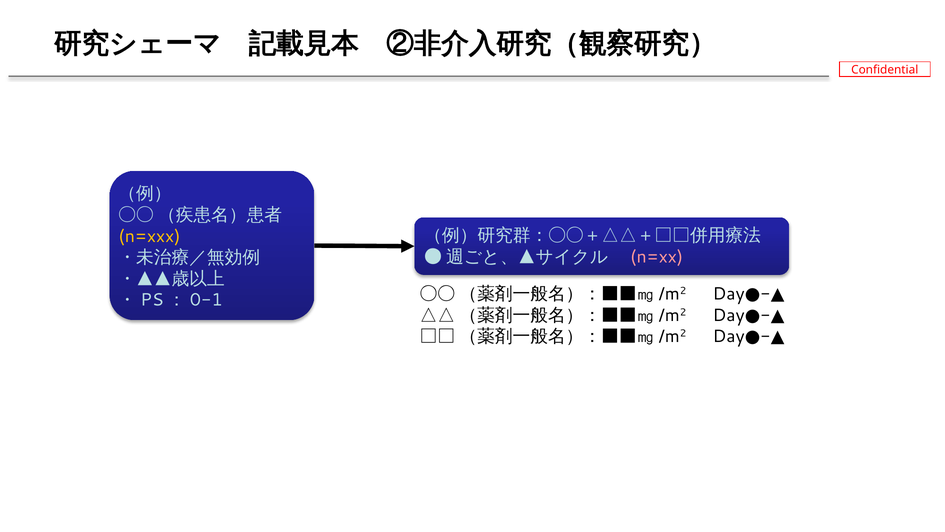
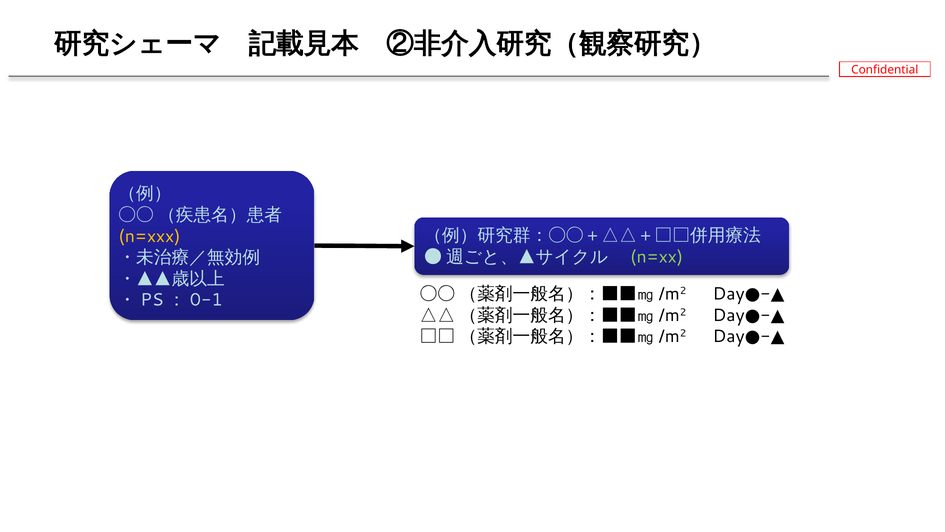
n=xx colour: pink -> light green
